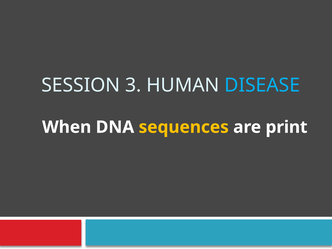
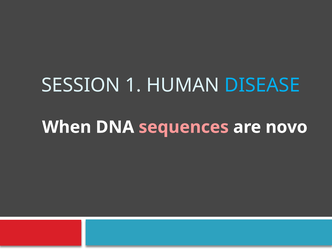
3: 3 -> 1
sequences colour: yellow -> pink
print: print -> novo
